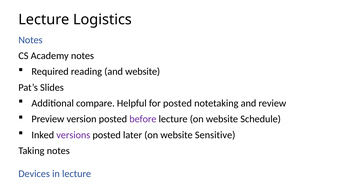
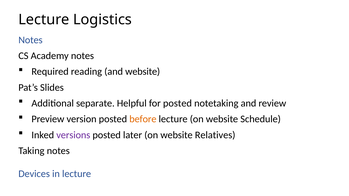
compare: compare -> separate
before colour: purple -> orange
Sensitive: Sensitive -> Relatives
